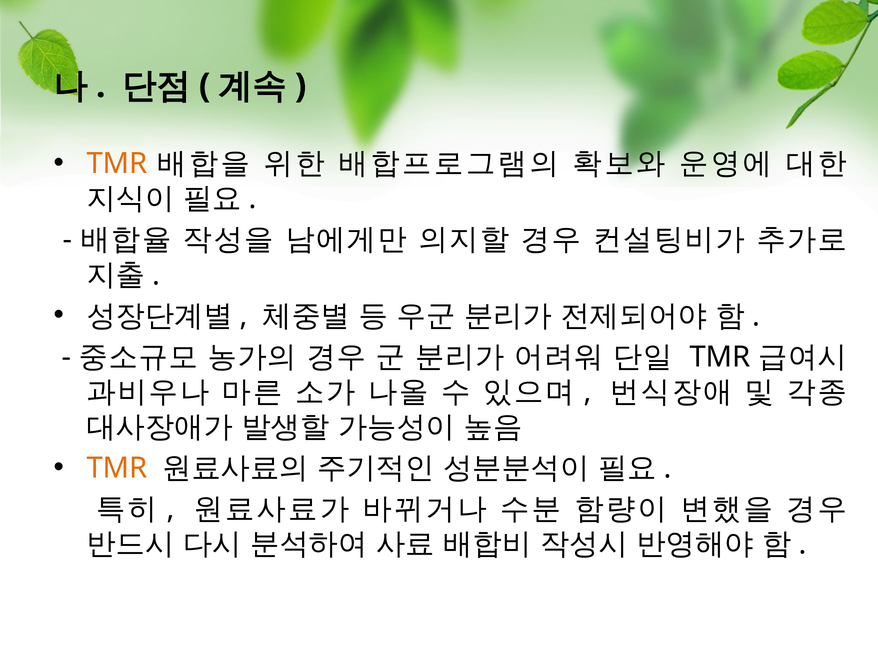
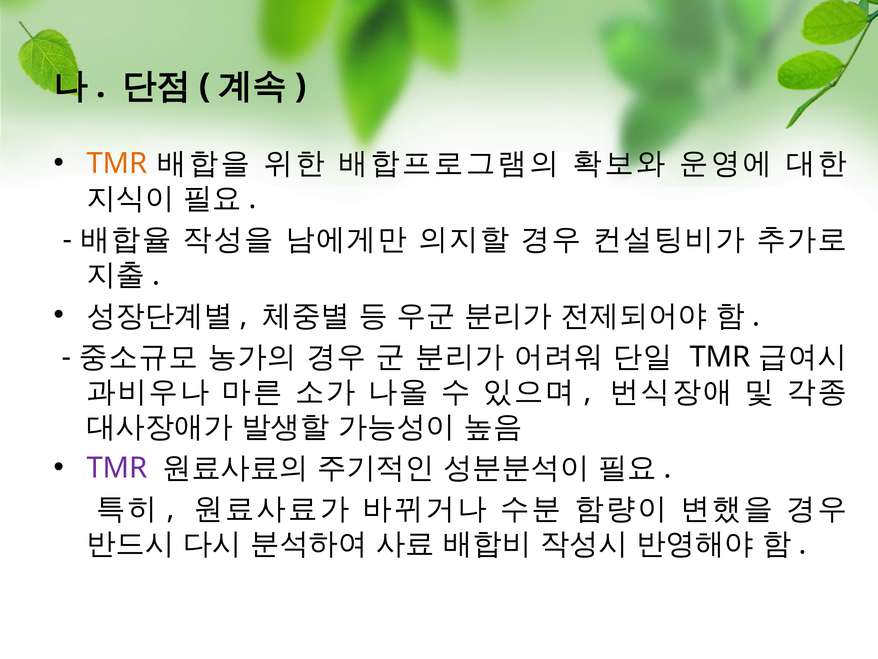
TMR at (117, 468) colour: orange -> purple
